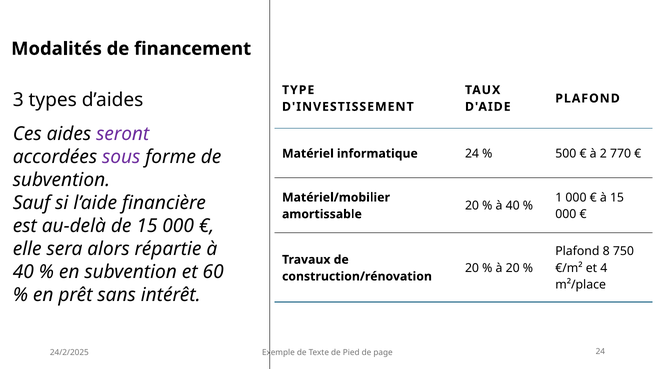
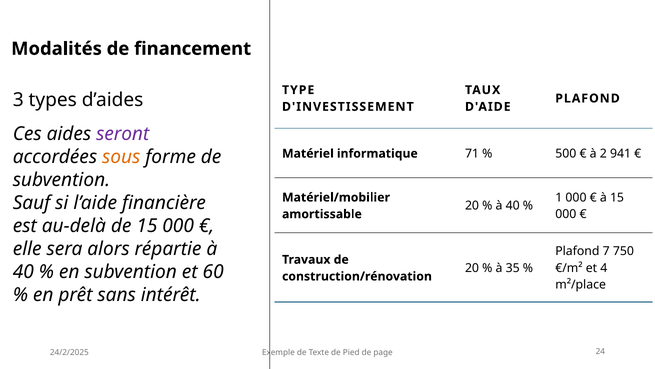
informatique 24: 24 -> 71
770: 770 -> 941
sous colour: purple -> orange
8: 8 -> 7
à 20: 20 -> 35
